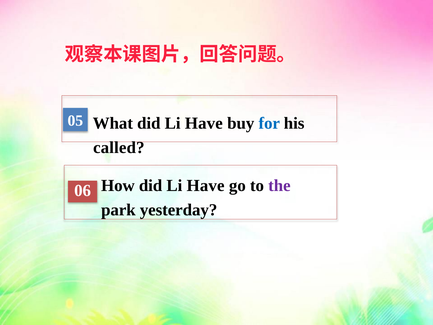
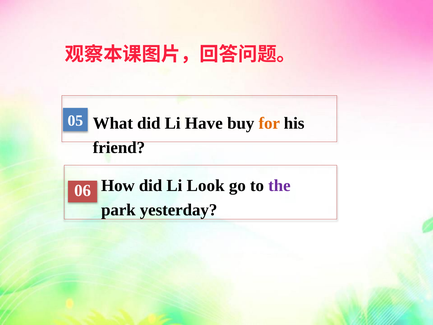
for colour: blue -> orange
called: called -> friend
How did Li Have: Have -> Look
